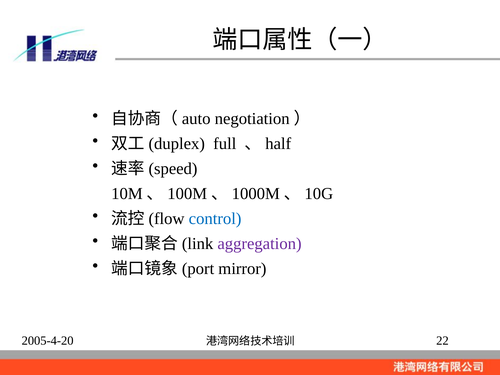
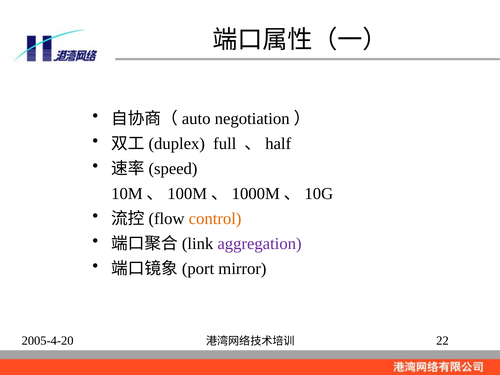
control colour: blue -> orange
